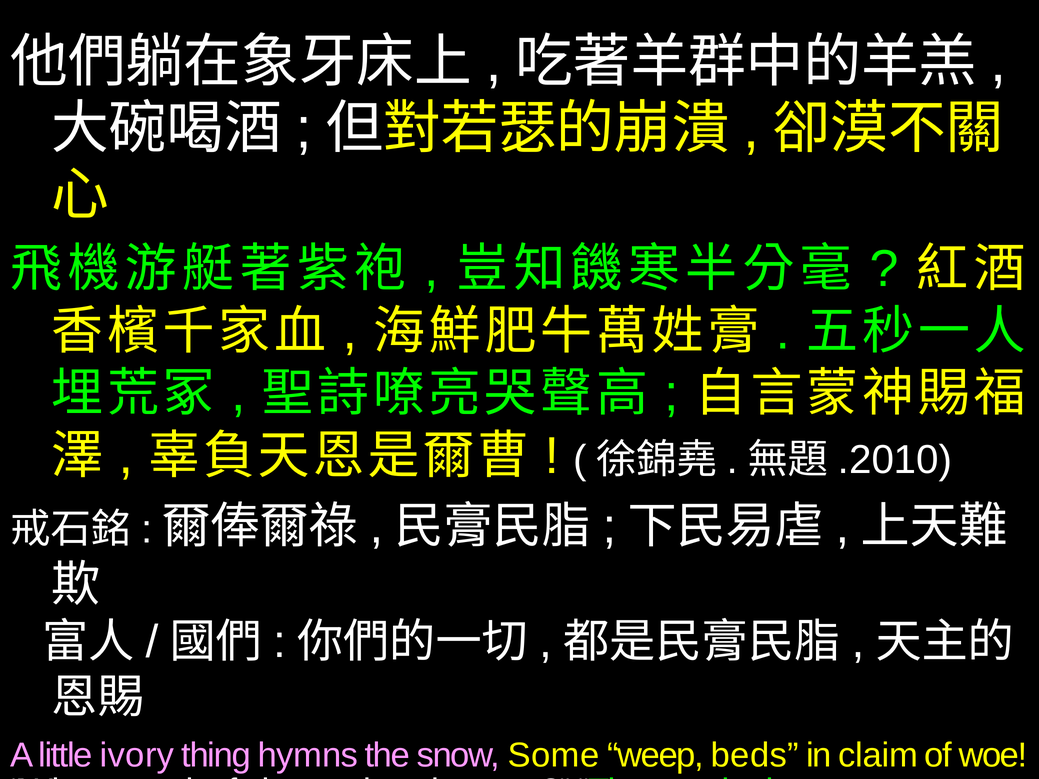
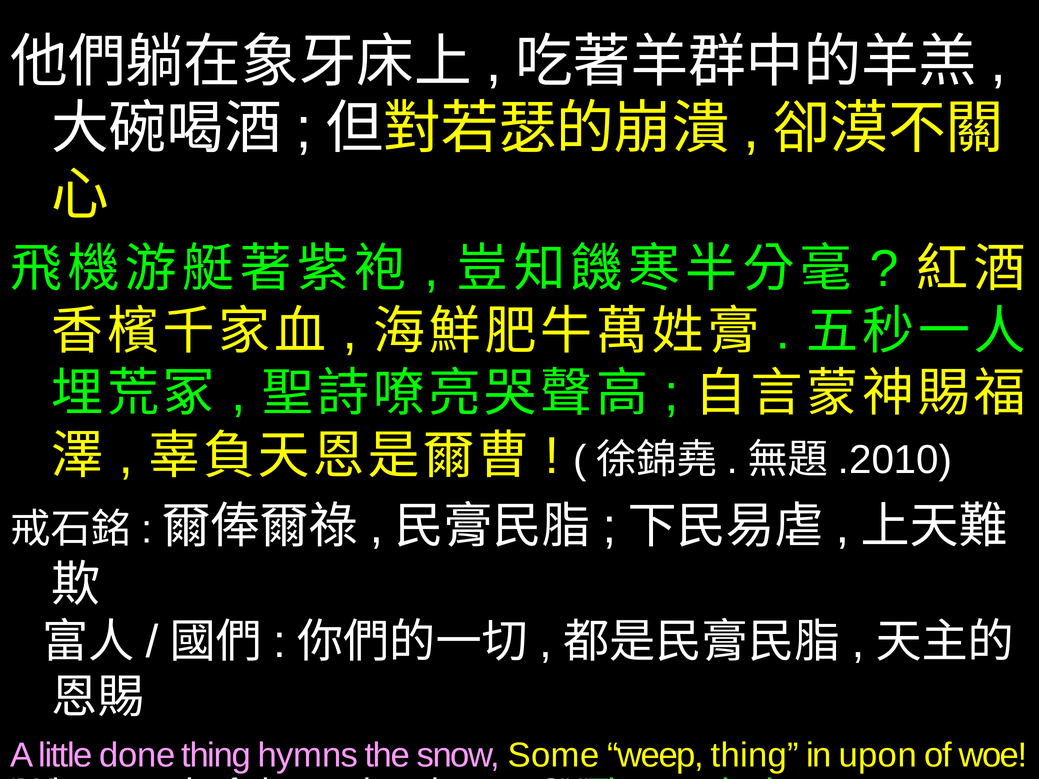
little ivory: ivory -> done
weep beds: beds -> thing
claim: claim -> upon
